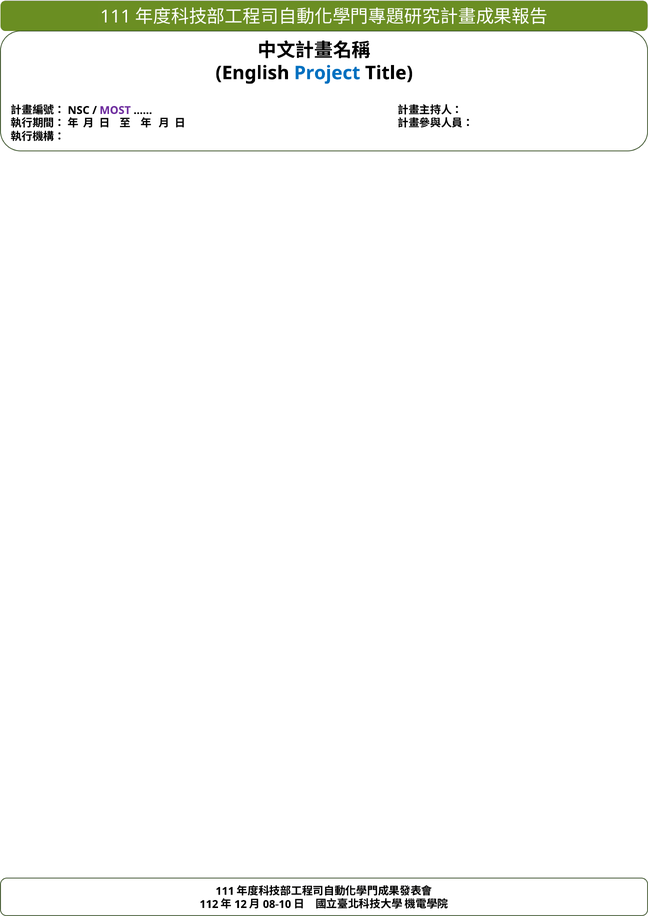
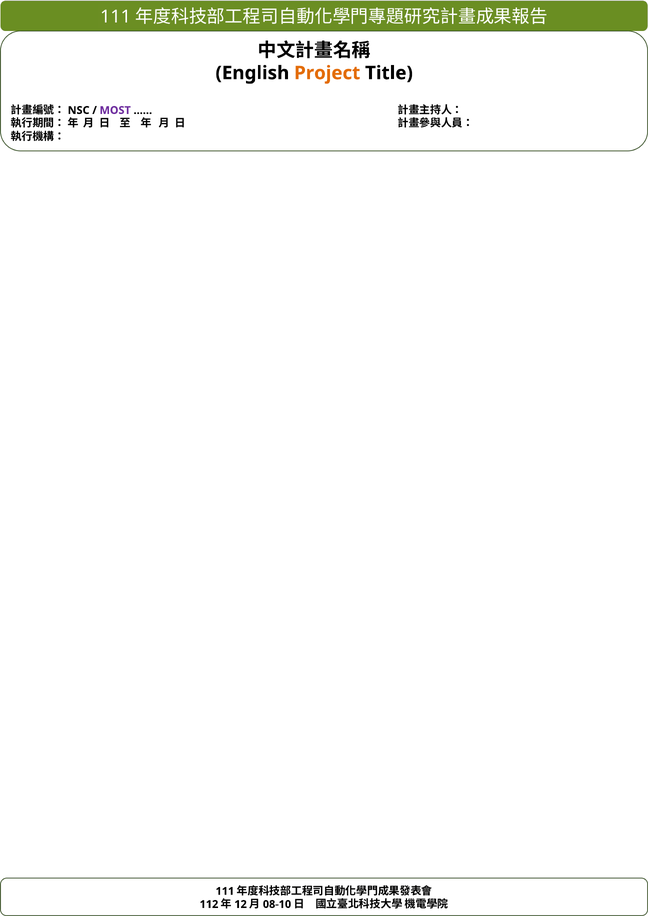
Project colour: blue -> orange
